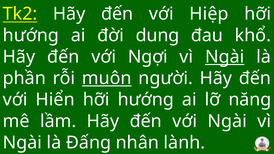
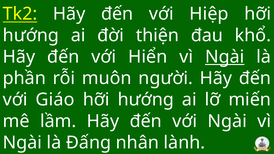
dung: dung -> thiện
Ngợi: Ngợi -> Hiển
muôn underline: present -> none
Hiển: Hiển -> Giáo
năng: năng -> miến
